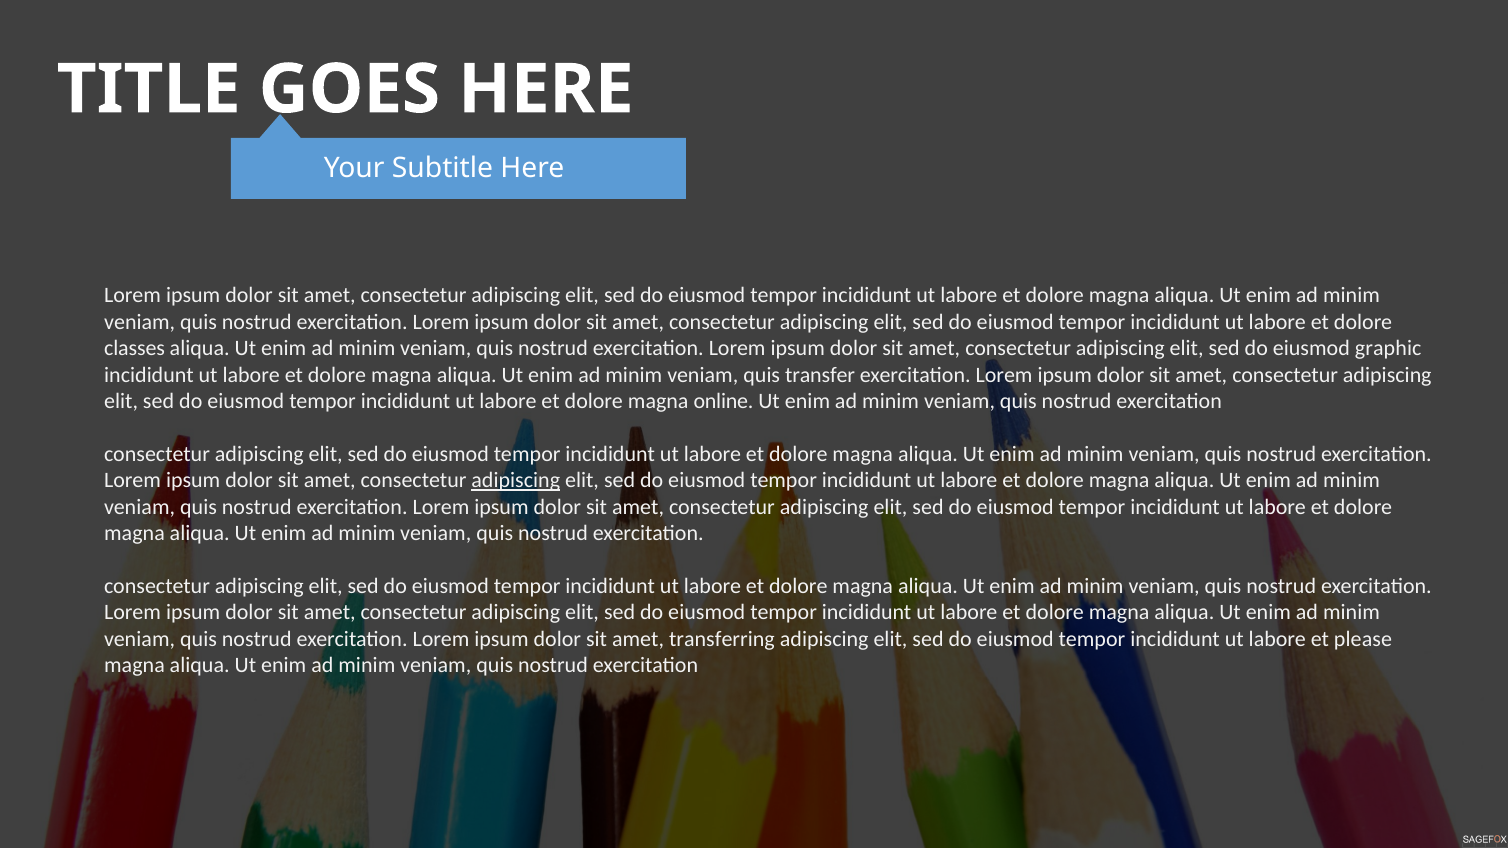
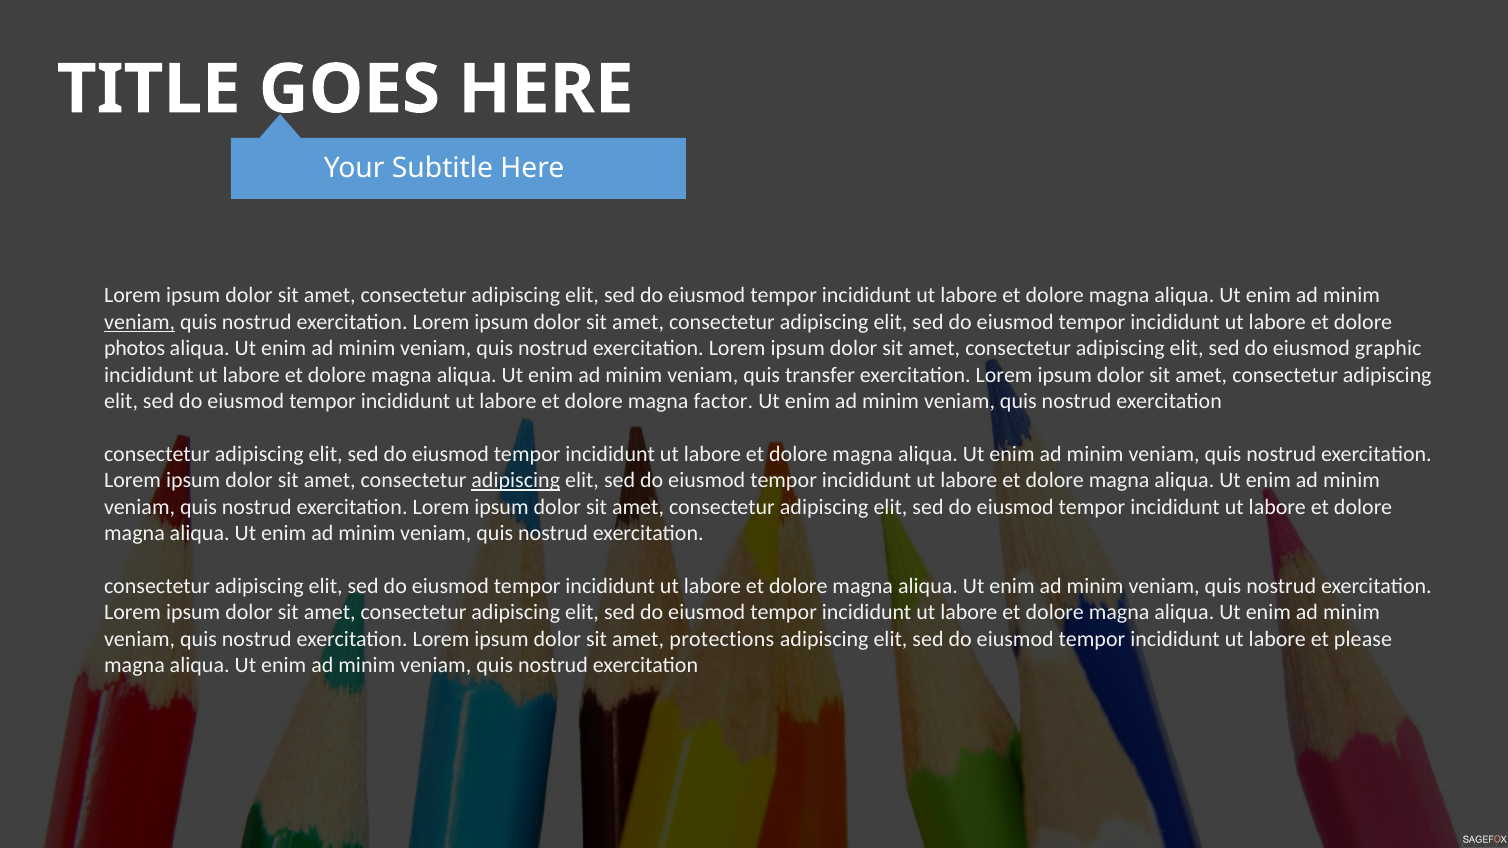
veniam at (140, 322) underline: none -> present
classes: classes -> photos
online: online -> factor
transferring: transferring -> protections
